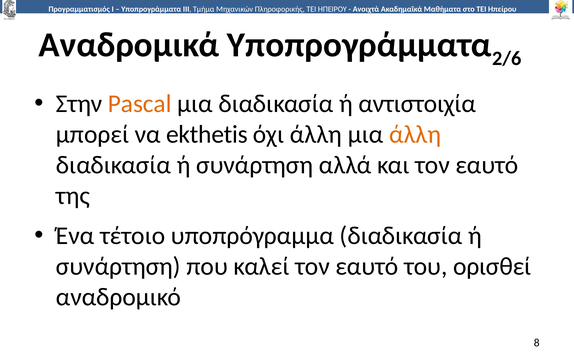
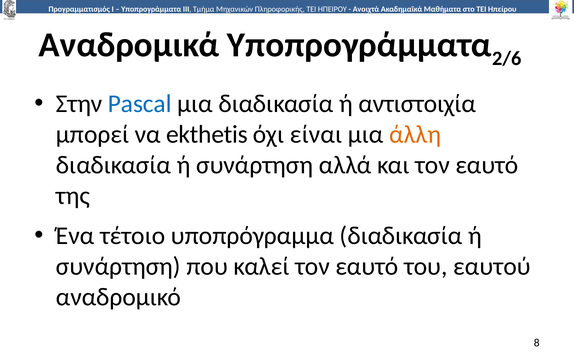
Pascal colour: orange -> blue
όχι άλλη: άλλη -> είναι
ορισθεί: ορισθεί -> εαυτού
